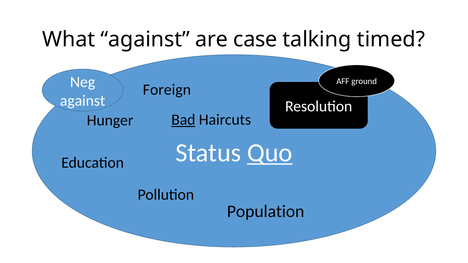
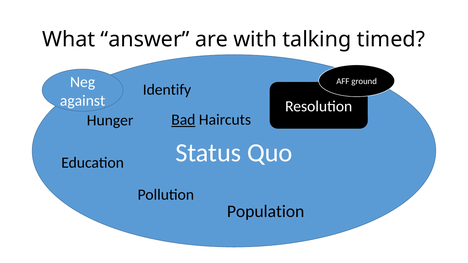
What against: against -> answer
case: case -> with
Foreign: Foreign -> Identify
Quo underline: present -> none
